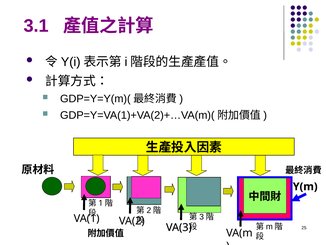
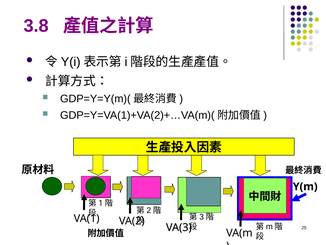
3.1: 3.1 -> 3.8
